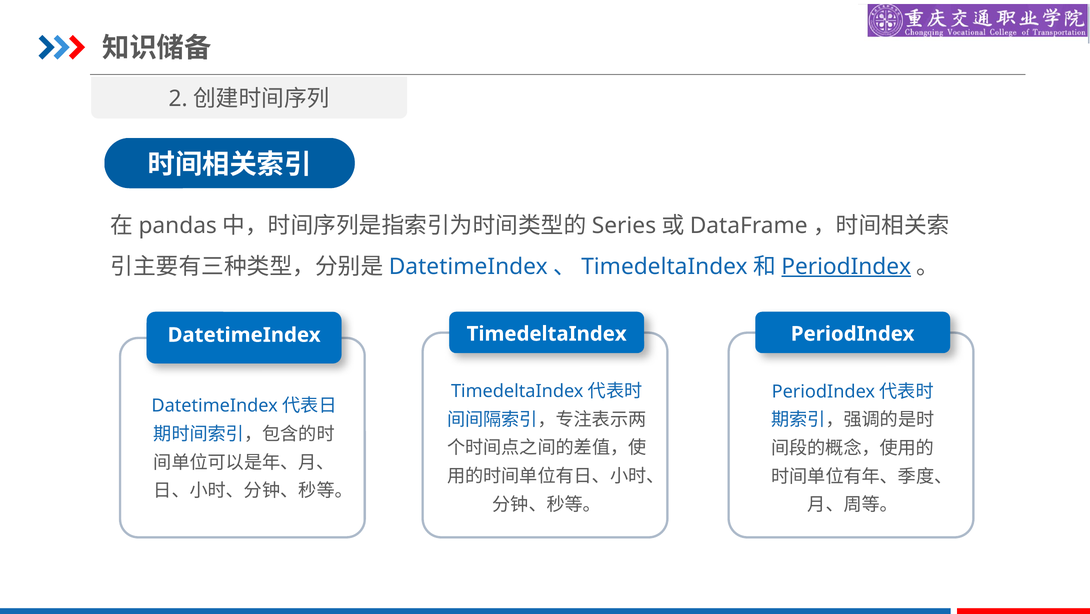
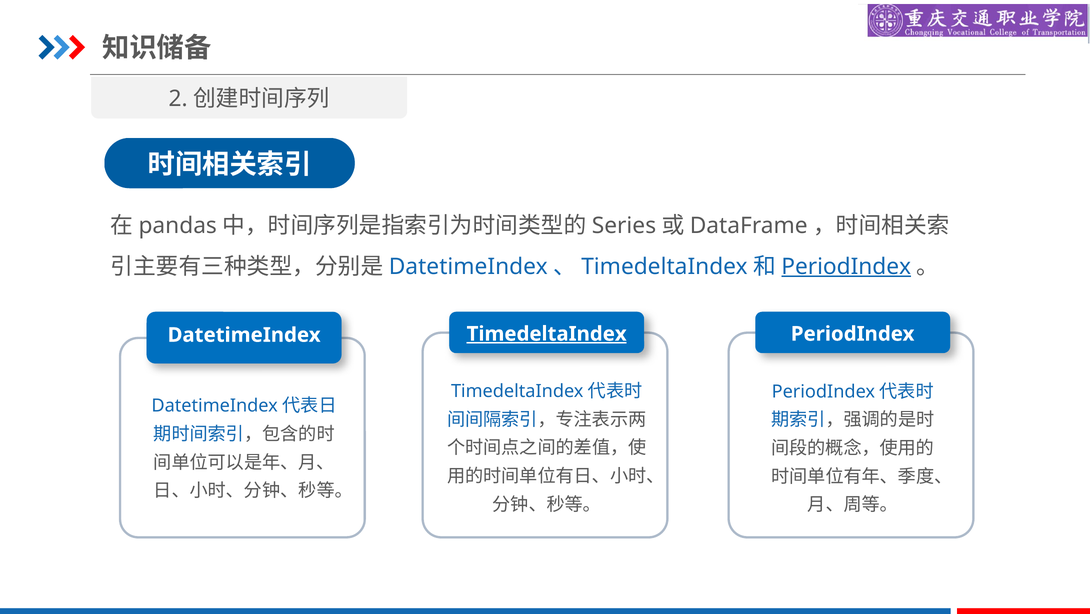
TimedeltaIndex at (547, 334) underline: none -> present
